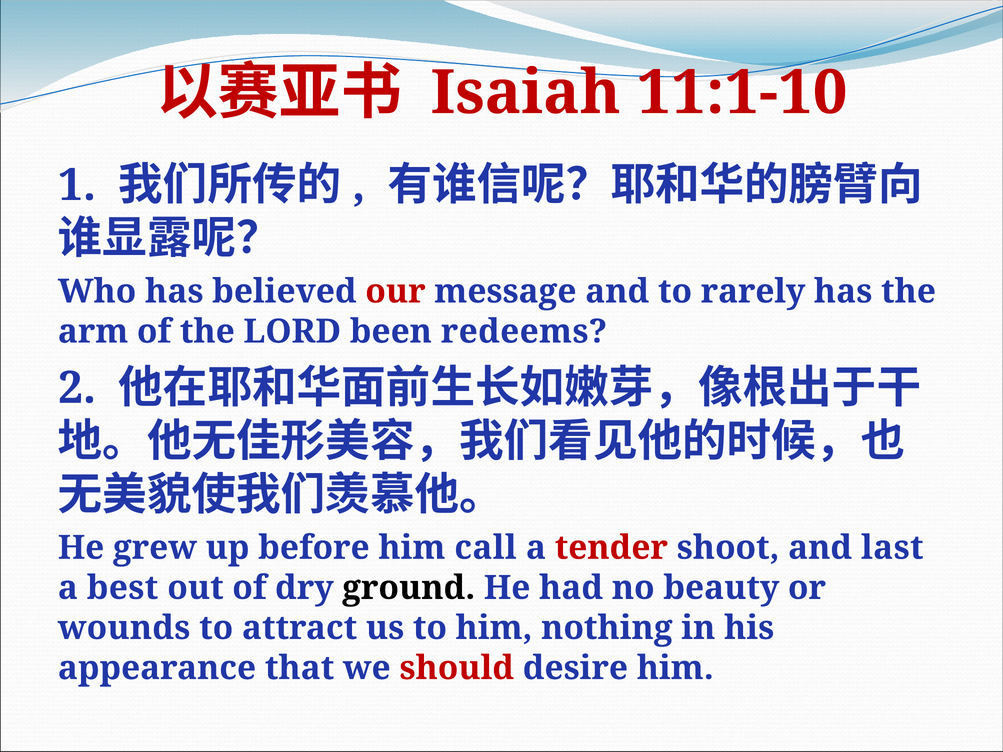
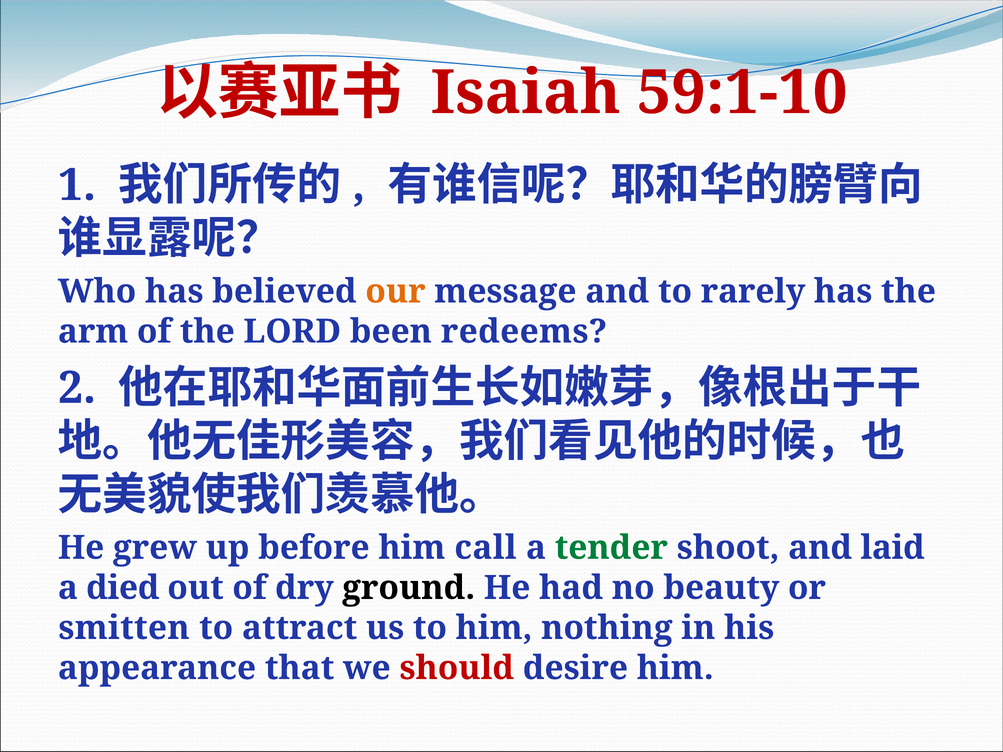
11:1-10: 11:1-10 -> 59:1-10
our colour: red -> orange
tender colour: red -> green
last: last -> laid
best: best -> died
wounds: wounds -> smitten
